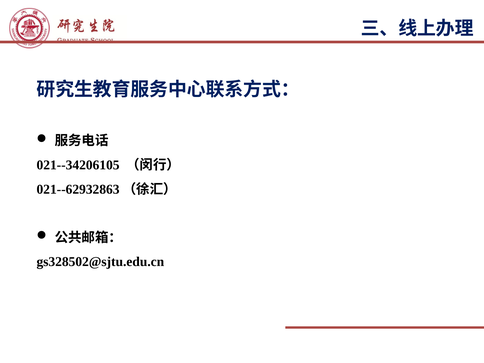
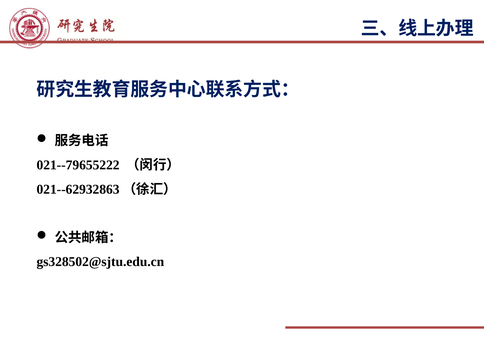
021--34206105: 021--34206105 -> 021--79655222
